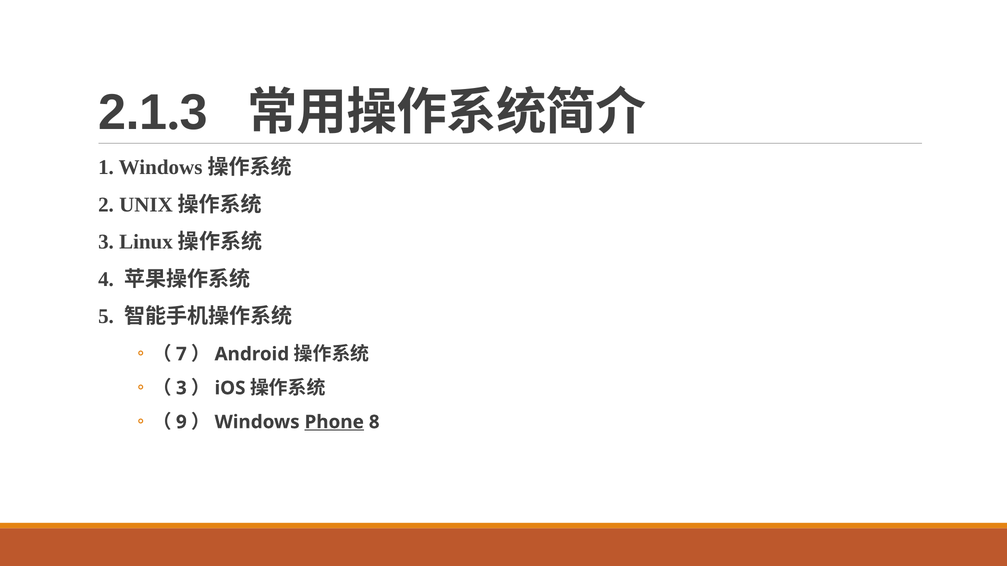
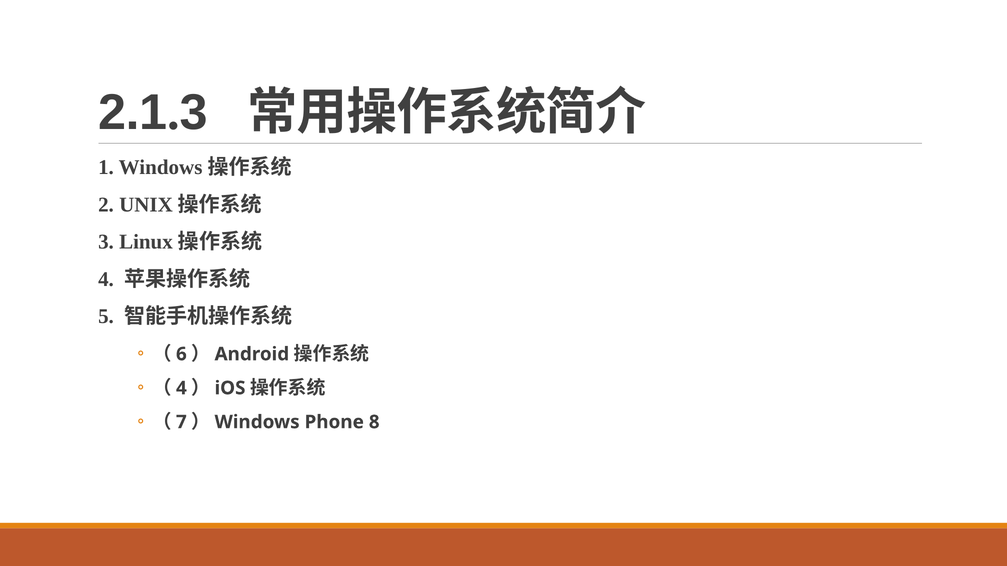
7: 7 -> 6
3 at (181, 388): 3 -> 4
9: 9 -> 7
Phone underline: present -> none
